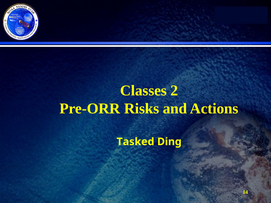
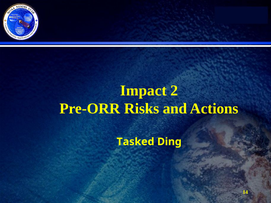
Classes: Classes -> Impact
